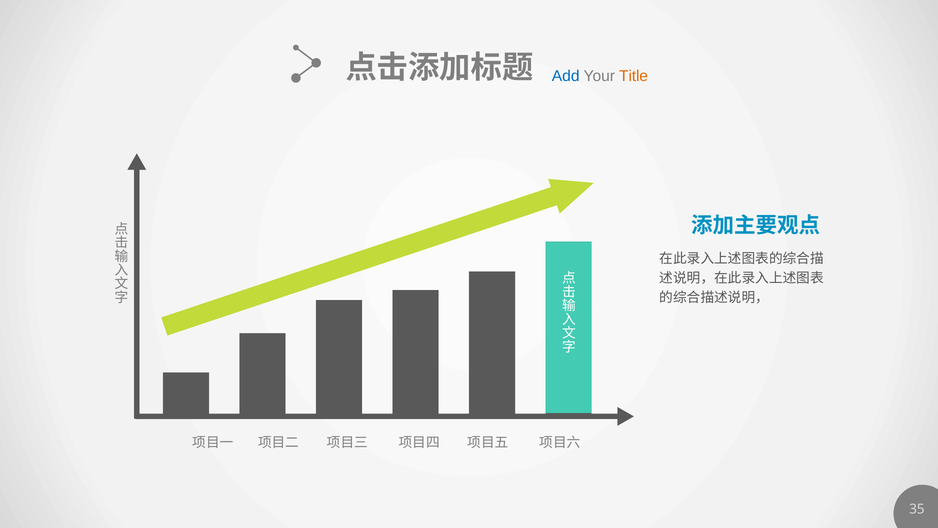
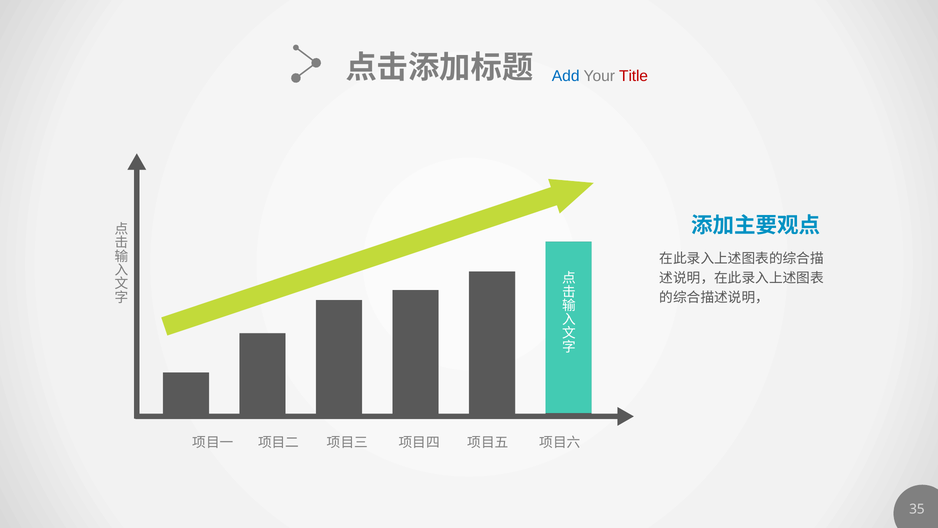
Title colour: orange -> red
